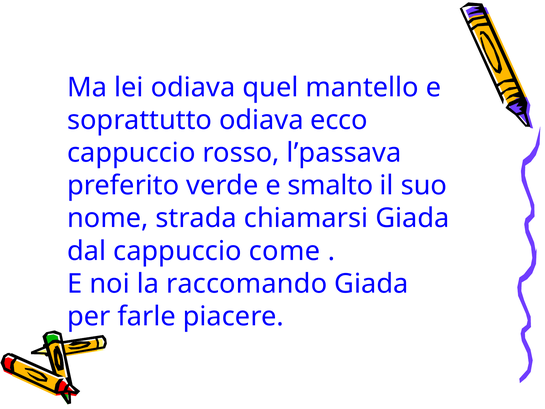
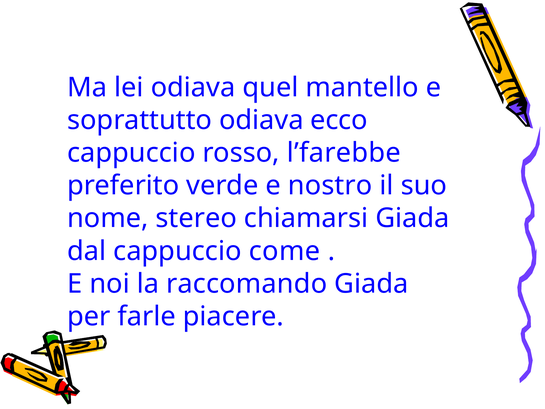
l’passava: l’passava -> l’farebbe
smalto: smalto -> nostro
strada: strada -> stereo
